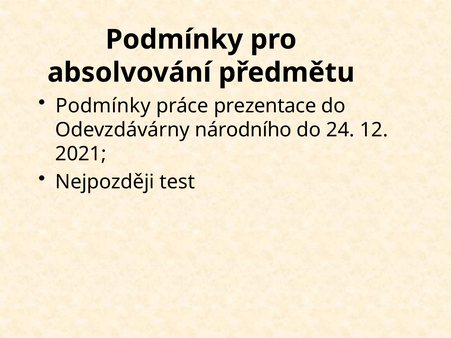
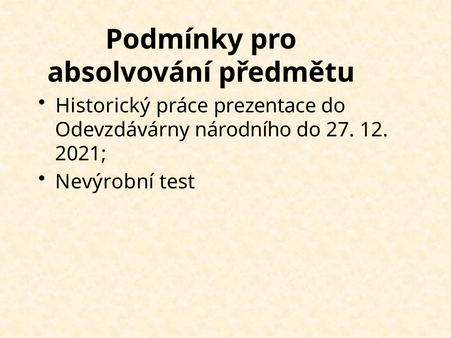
Podmínky at (103, 106): Podmínky -> Historický
24: 24 -> 27
Nejpozději: Nejpozději -> Nevýrobní
